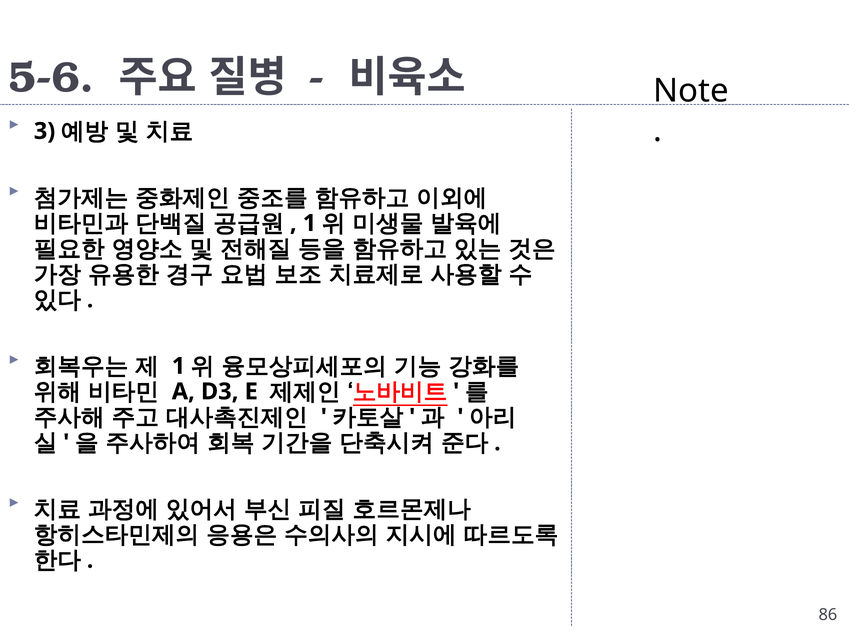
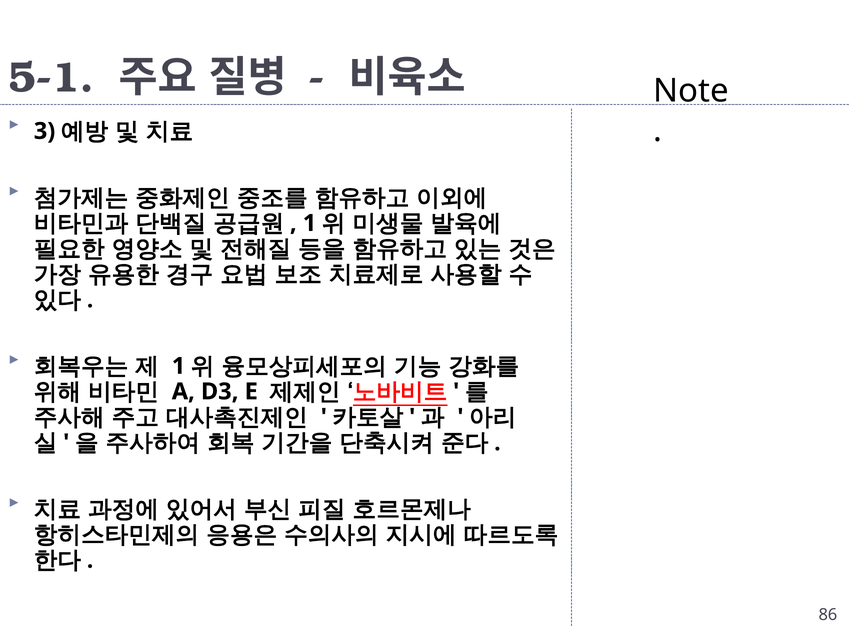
5-6: 5-6 -> 5-1
